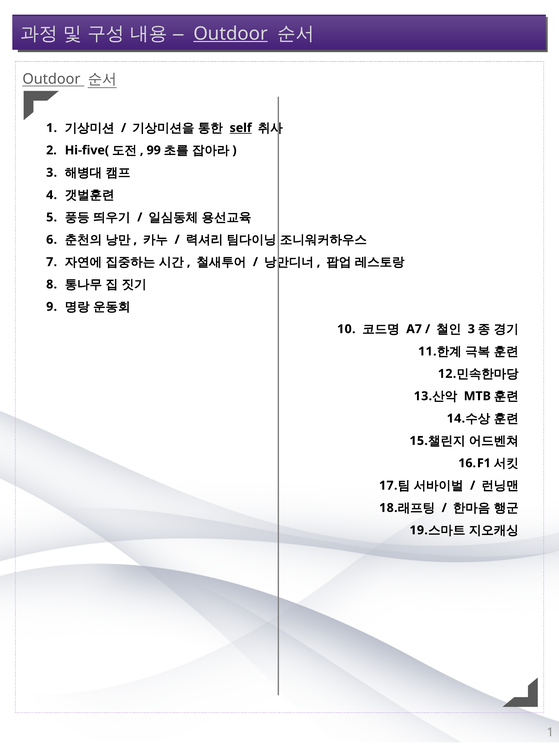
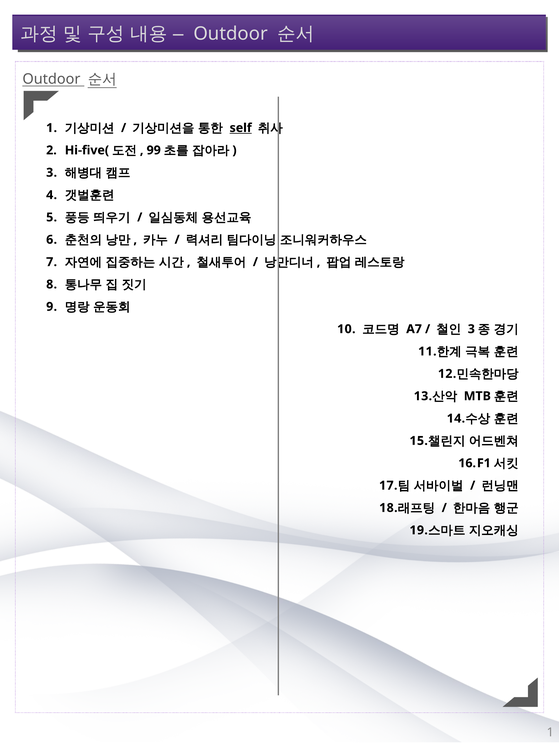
Outdoor at (231, 34) underline: present -> none
